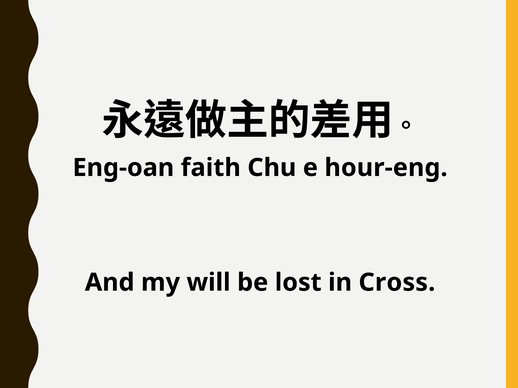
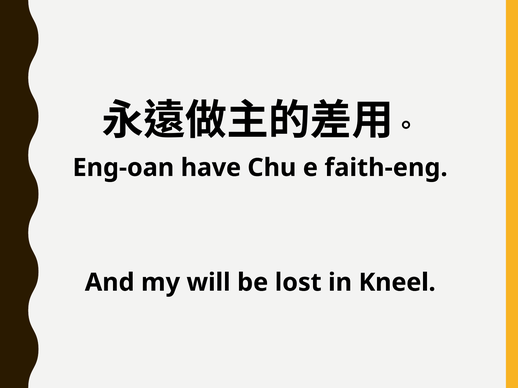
faith: faith -> have
hour-eng: hour-eng -> faith-eng
Cross: Cross -> Kneel
